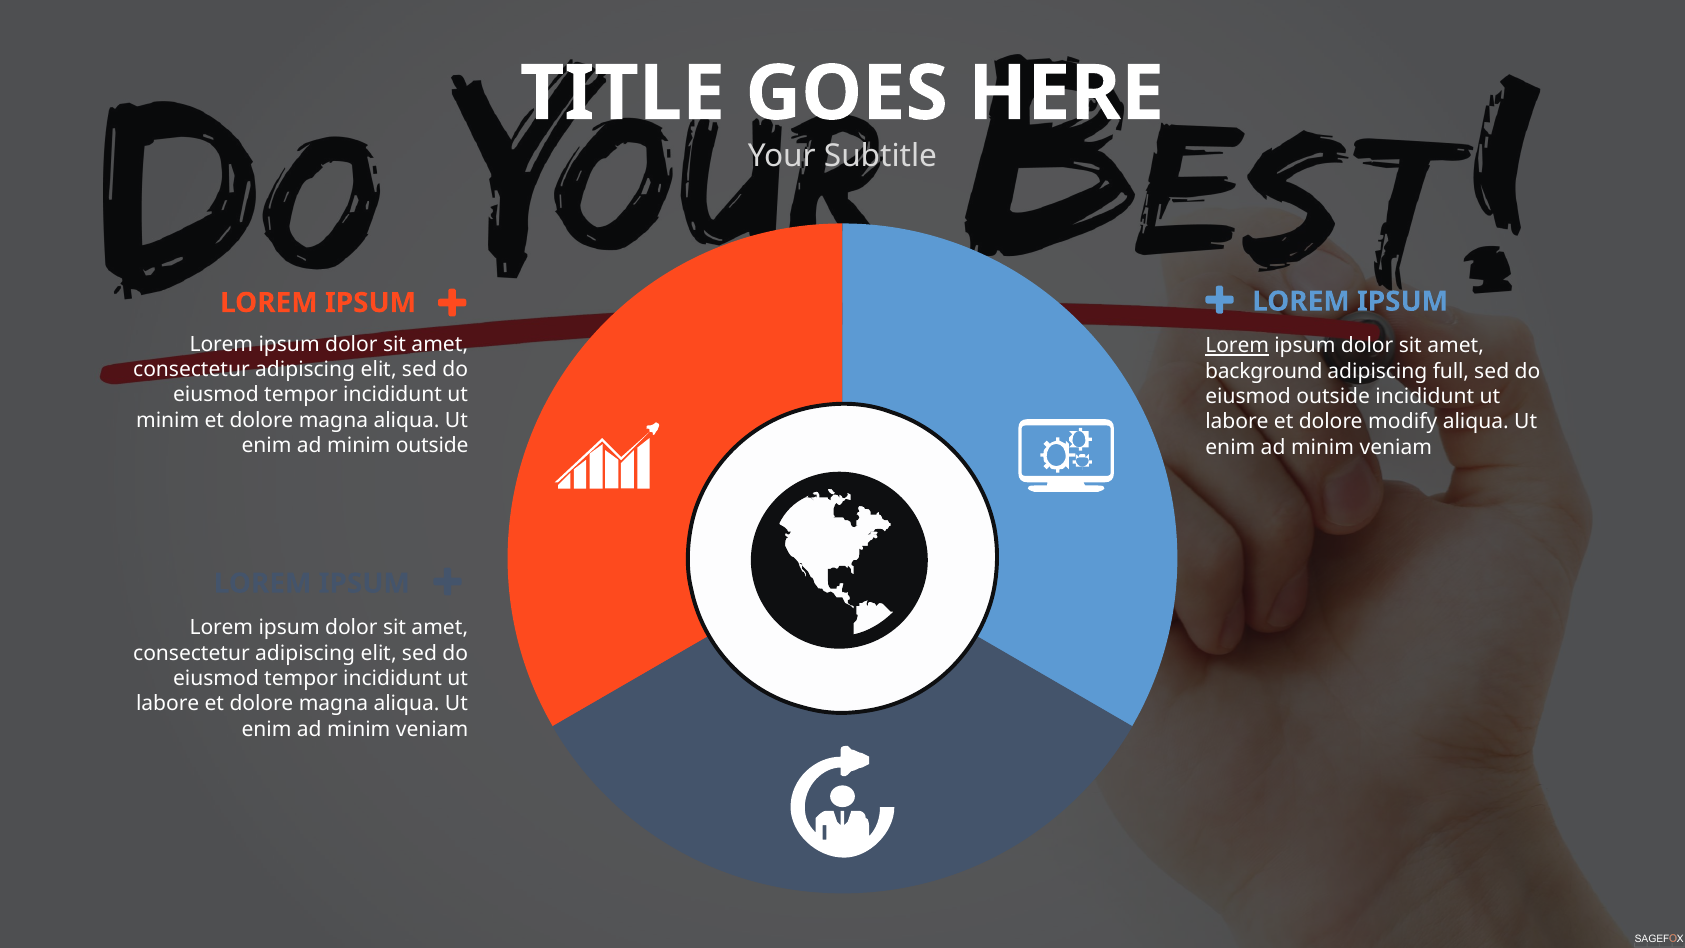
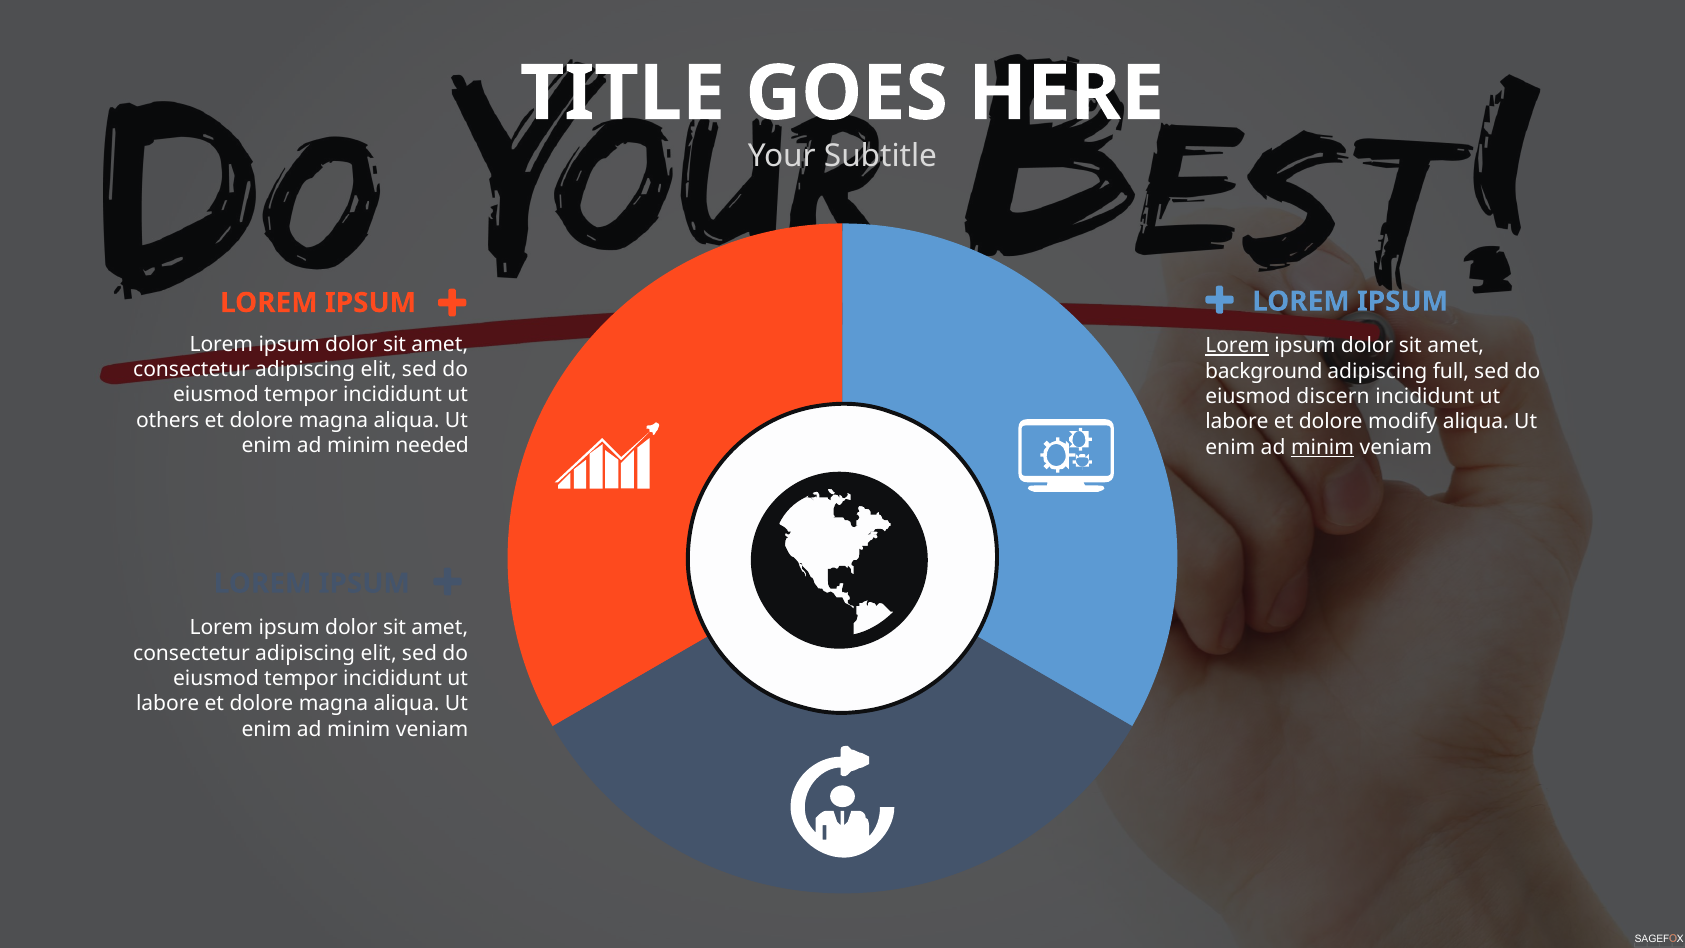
eiusmod outside: outside -> discern
minim at (168, 420): minim -> others
minim outside: outside -> needed
minim at (1323, 447) underline: none -> present
